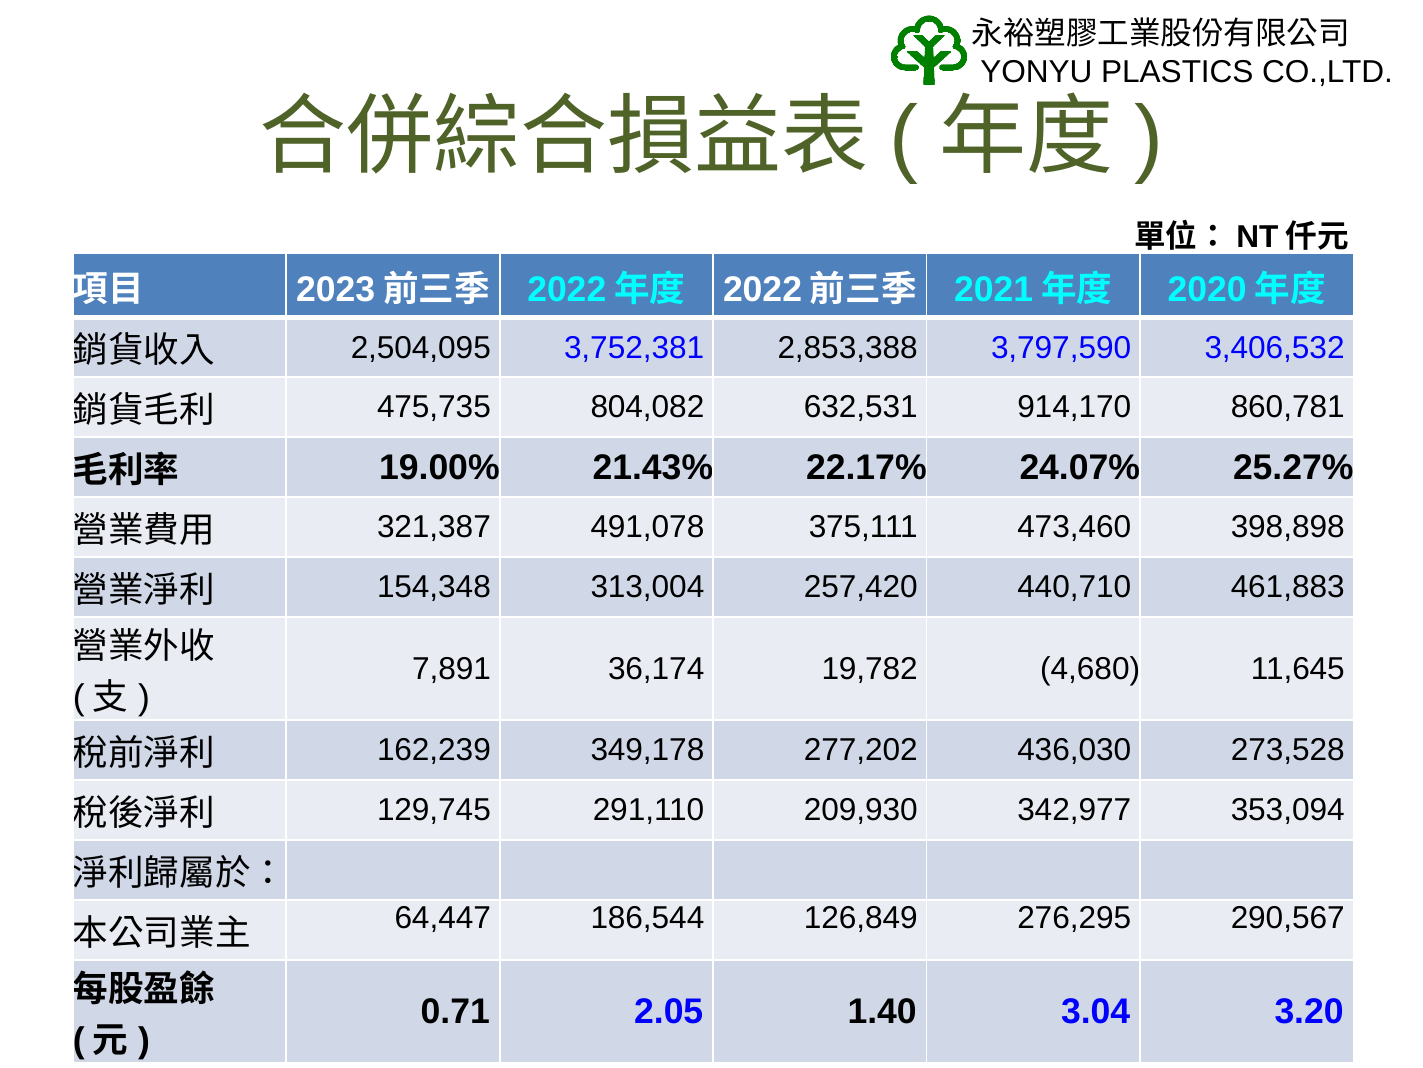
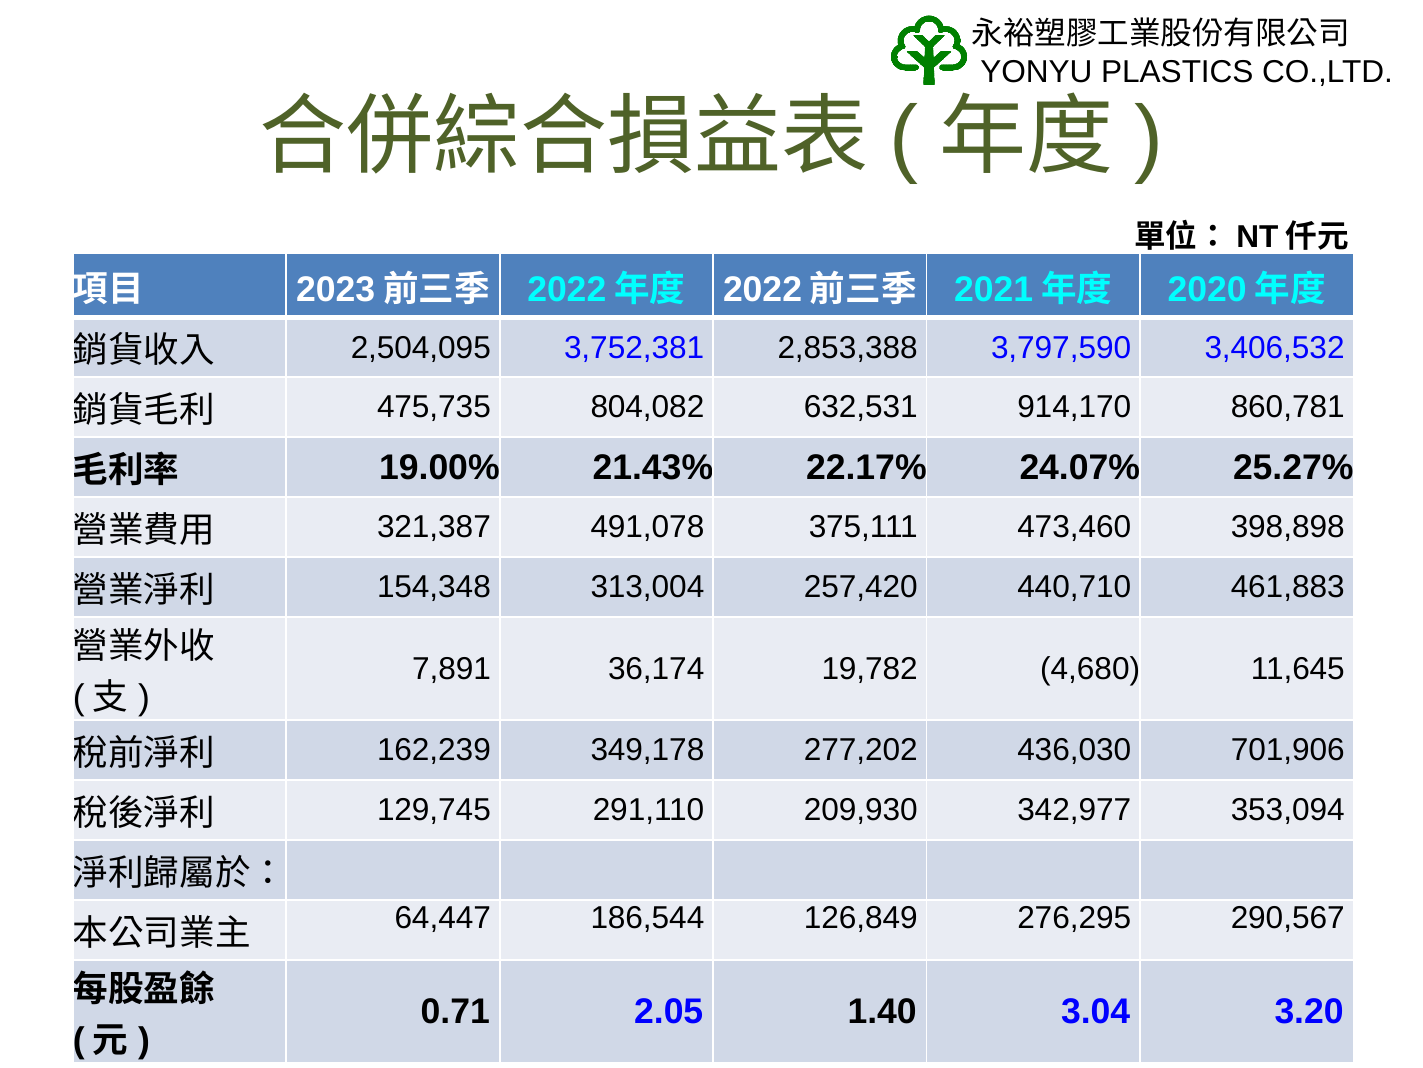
273,528: 273,528 -> 701,906
